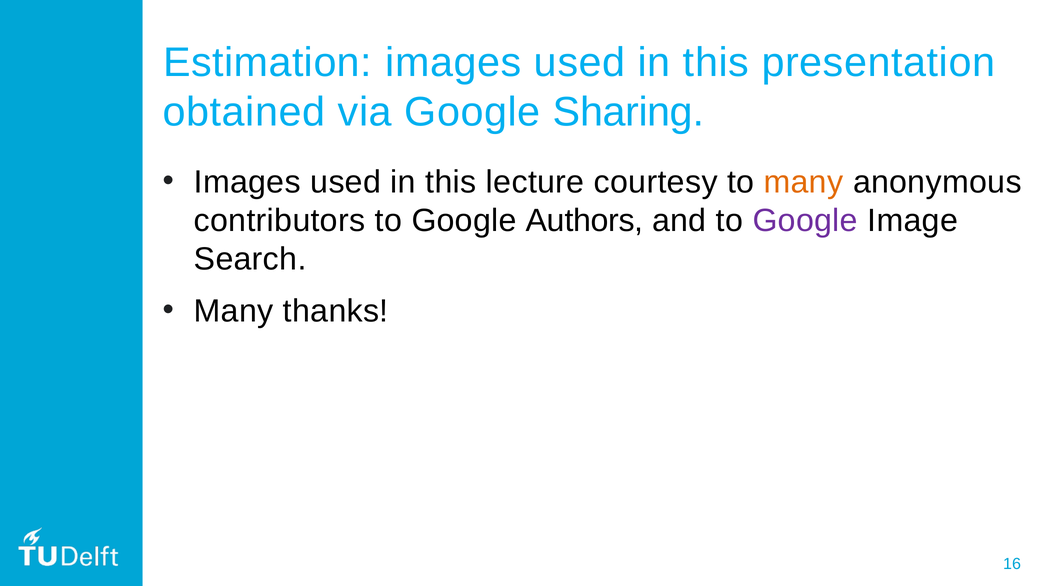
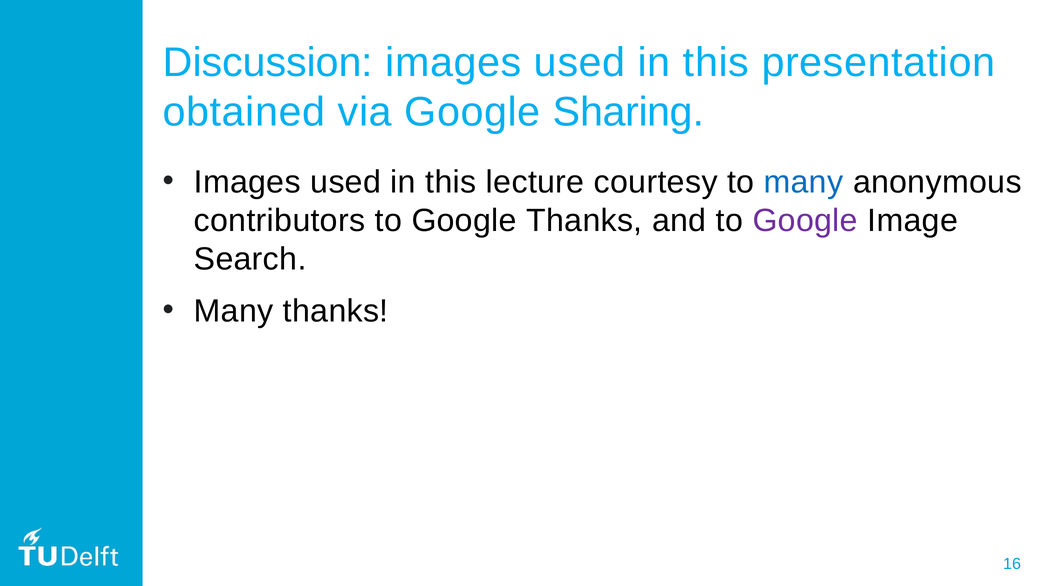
Estimation: Estimation -> Discussion
many at (803, 182) colour: orange -> blue
Google Authors: Authors -> Thanks
